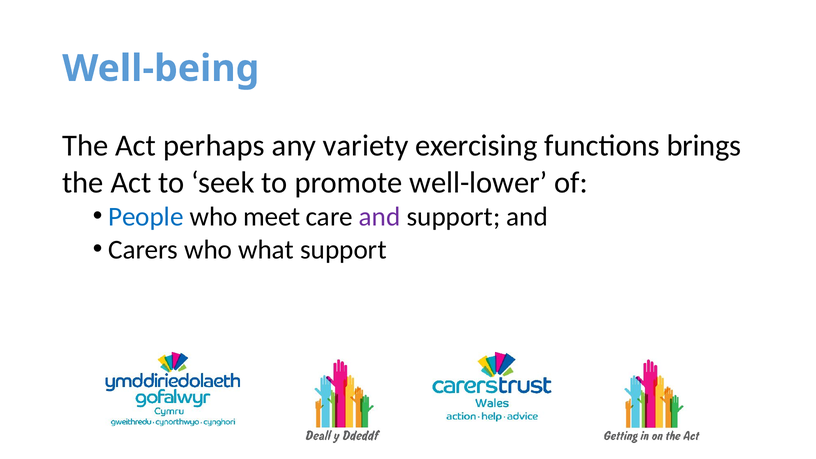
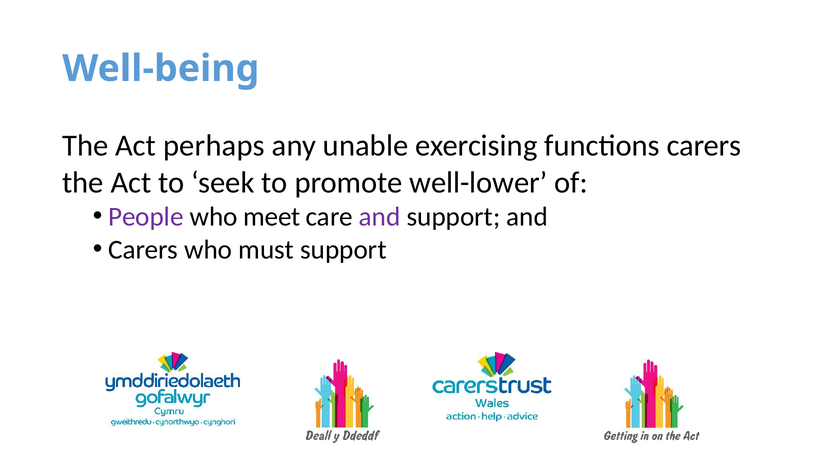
variety: variety -> unable
functions brings: brings -> carers
People colour: blue -> purple
what: what -> must
